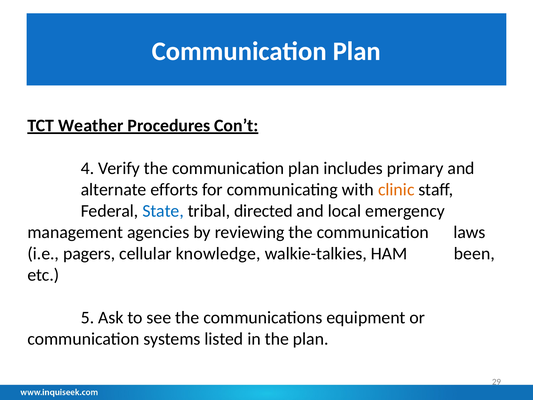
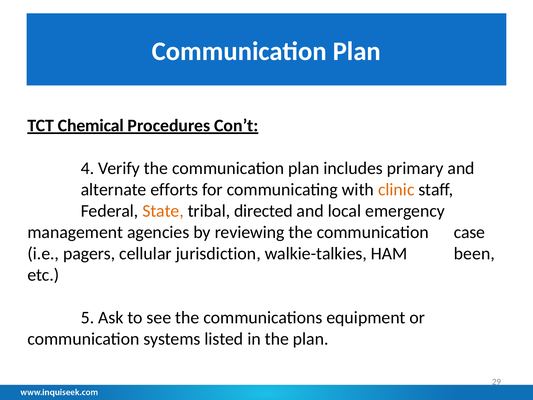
Weather: Weather -> Chemical
State colour: blue -> orange
laws: laws -> case
knowledge: knowledge -> jurisdiction
